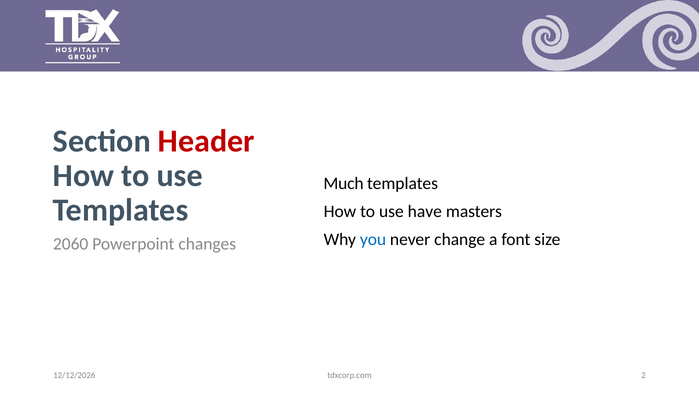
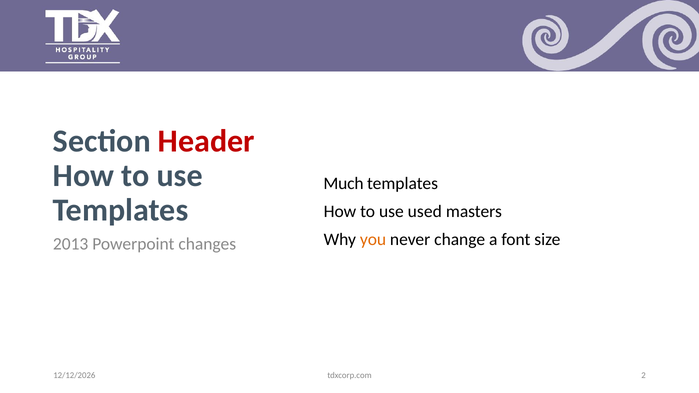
have: have -> used
you colour: blue -> orange
2060: 2060 -> 2013
